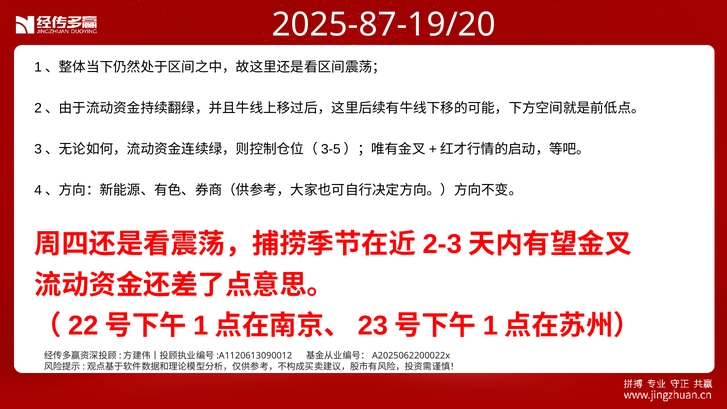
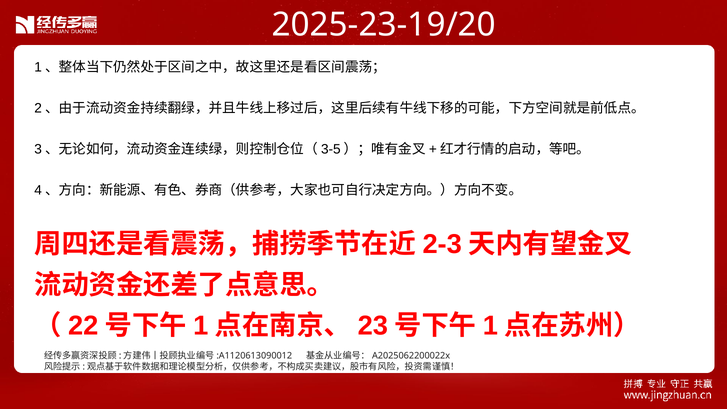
2025-87-19/20: 2025-87-19/20 -> 2025-23-19/20
